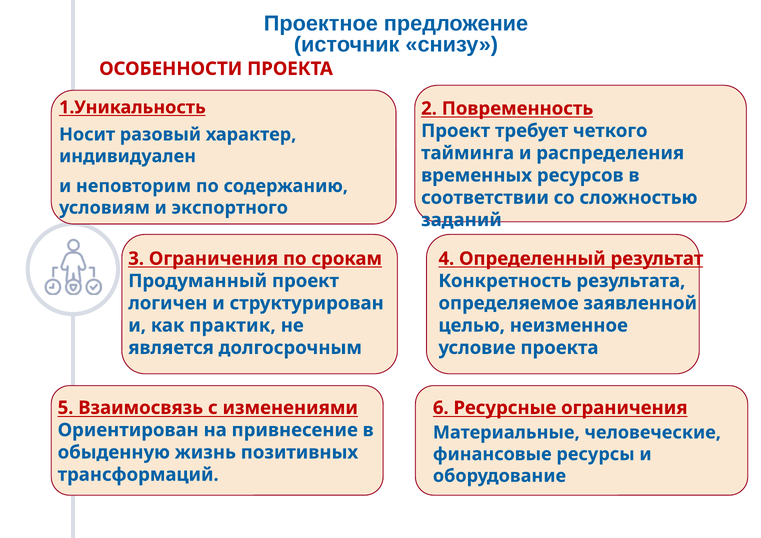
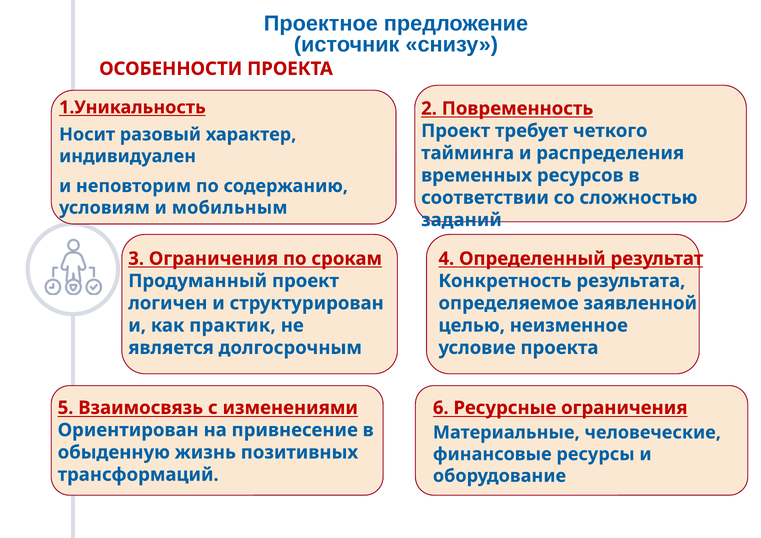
экспортного: экспортного -> мобильным
